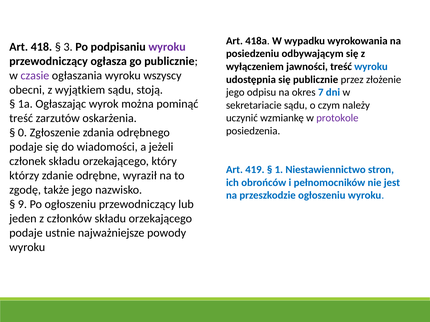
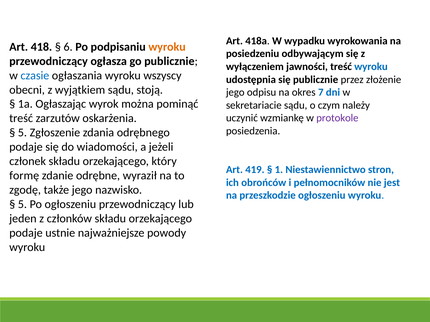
3: 3 -> 6
wyroku at (167, 47) colour: purple -> orange
czasie colour: purple -> blue
0 at (22, 133): 0 -> 5
którzy: którzy -> formę
9 at (22, 205): 9 -> 5
